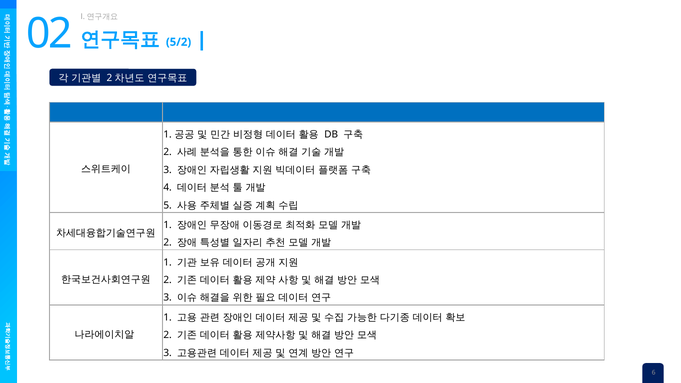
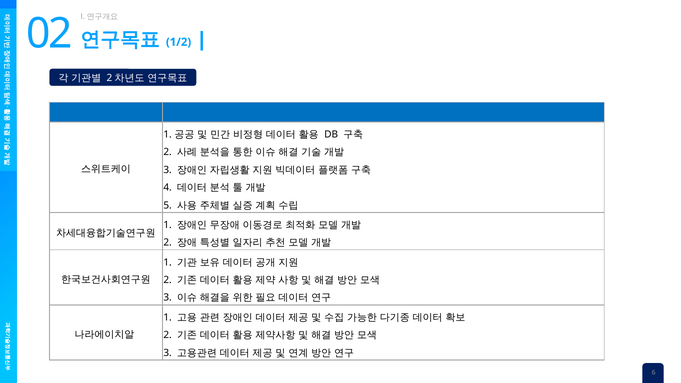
5/2: 5/2 -> 1/2
